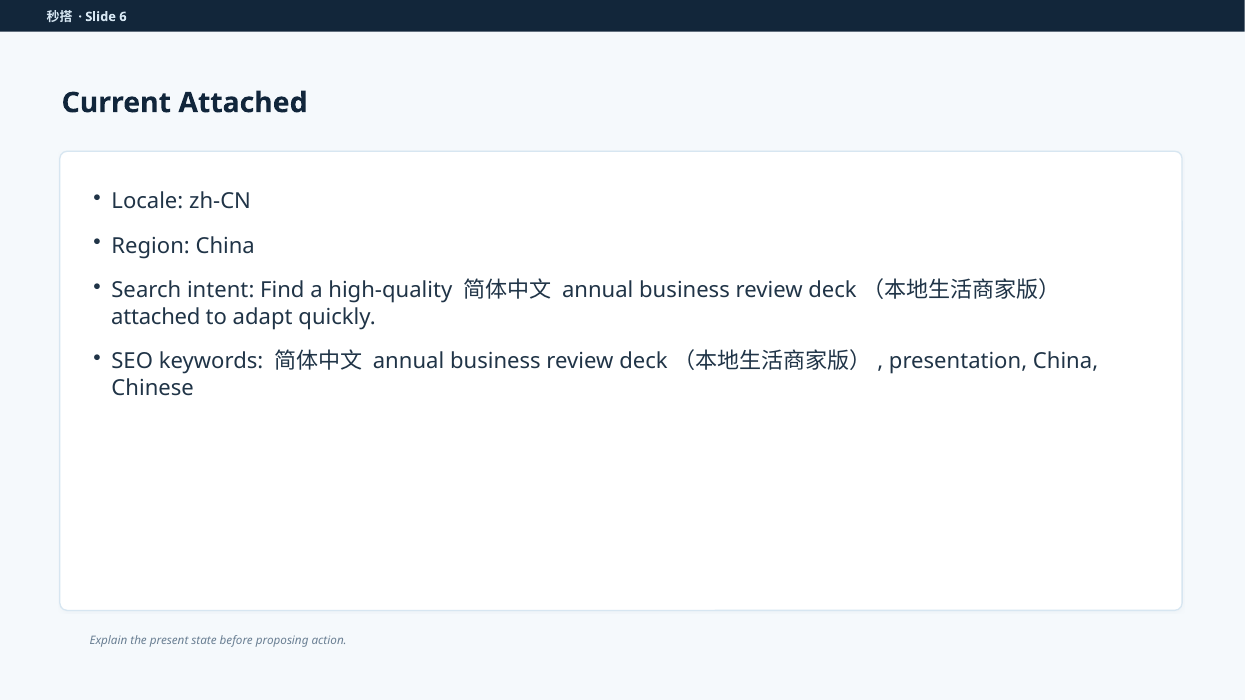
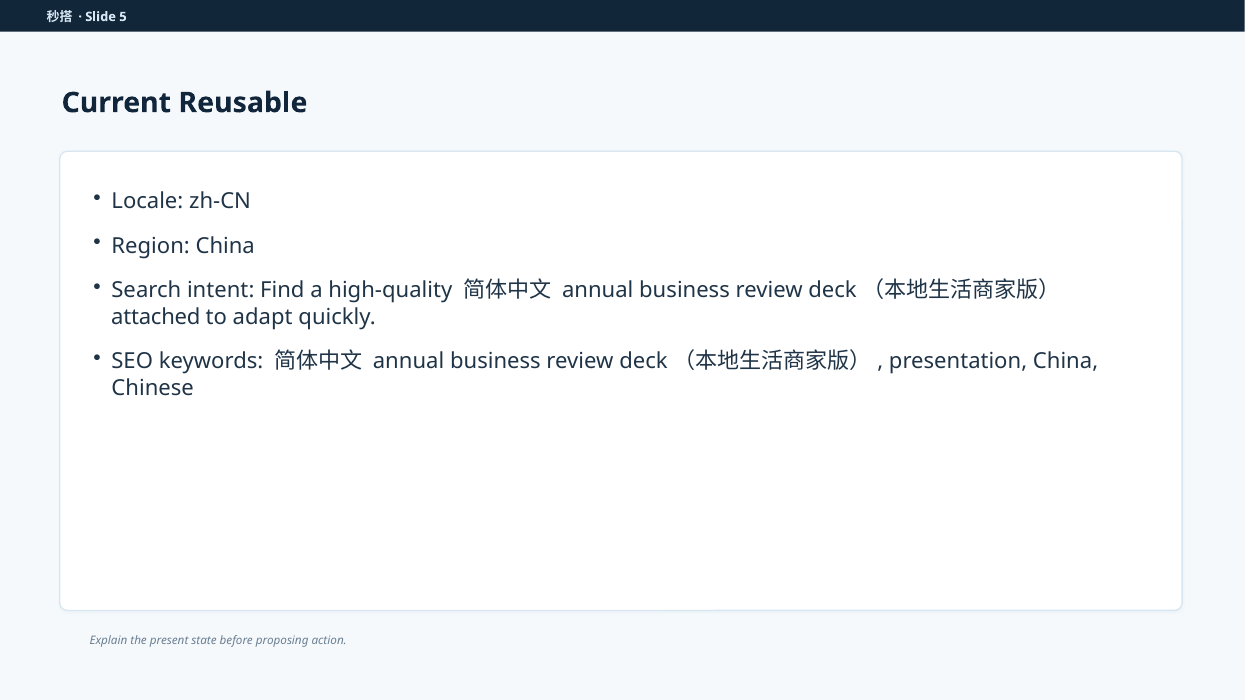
6: 6 -> 5
Current Attached: Attached -> Reusable
